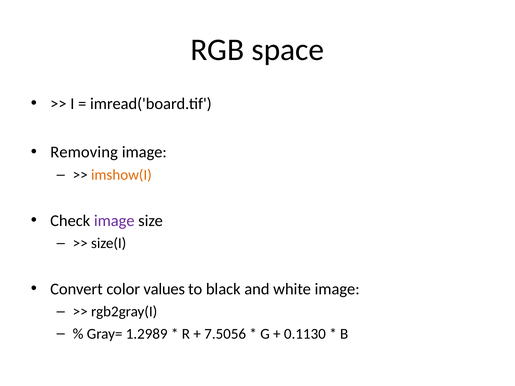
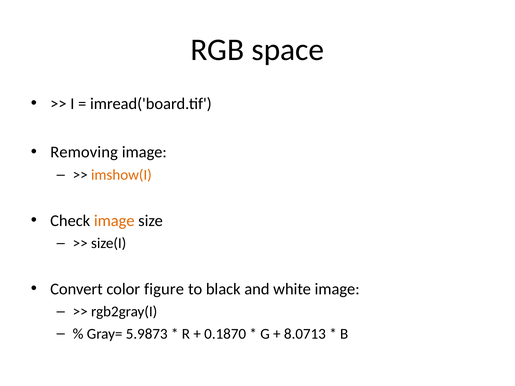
image at (114, 221) colour: purple -> orange
values: values -> figure
1.2989: 1.2989 -> 5.9873
7.5056: 7.5056 -> 0.1870
0.1130: 0.1130 -> 8.0713
